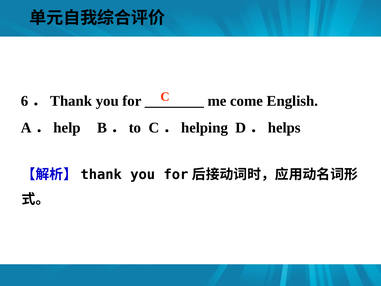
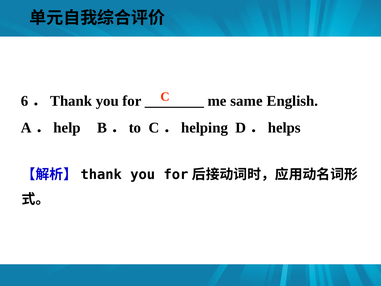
come: come -> same
